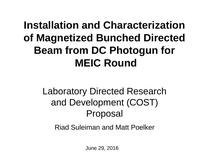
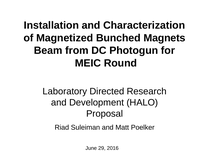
Bunched Directed: Directed -> Magnets
COST: COST -> HALO
